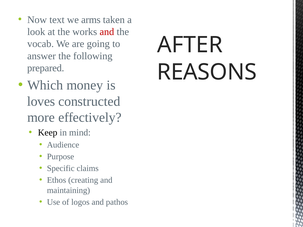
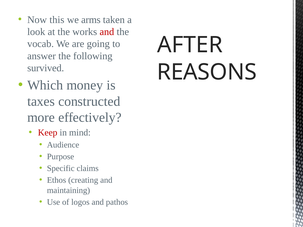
text: text -> this
prepared: prepared -> survived
loves: loves -> taxes
Keep colour: black -> red
